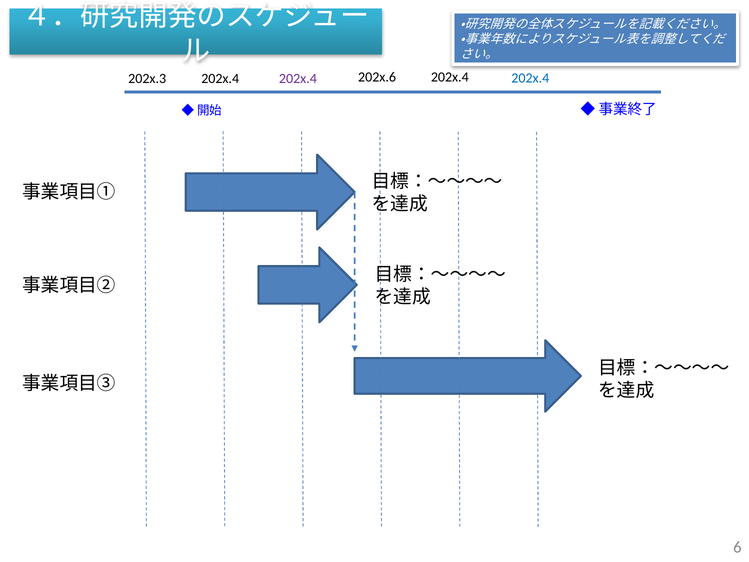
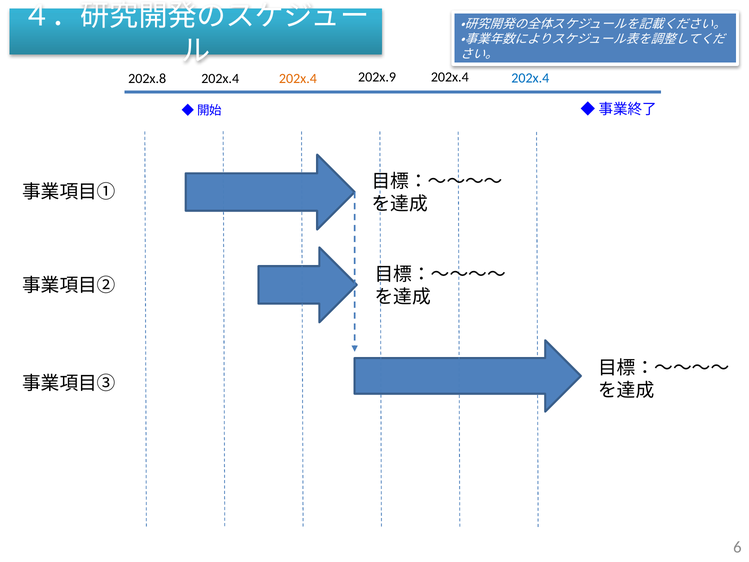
202x.6: 202x.6 -> 202x.9
202x.4 at (298, 78) colour: purple -> orange
202x.3: 202x.3 -> 202x.8
